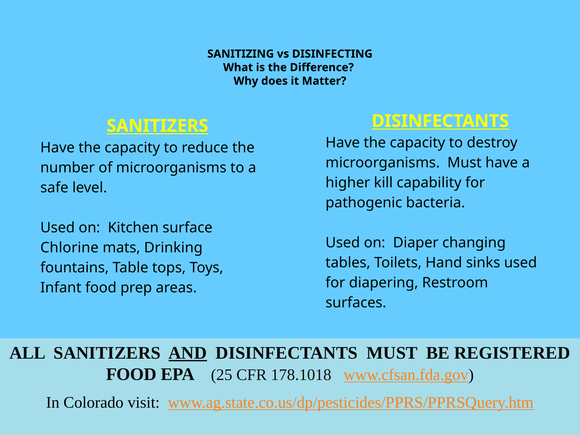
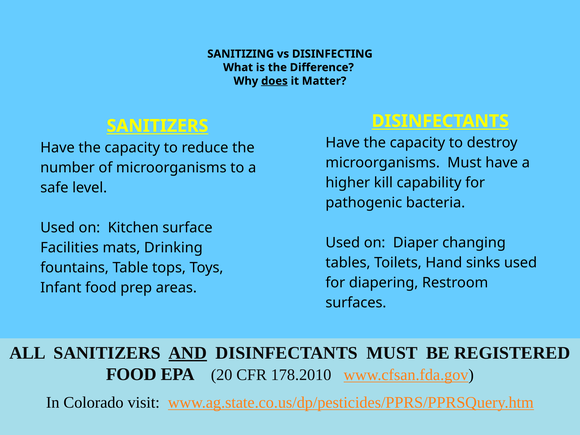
does underline: none -> present
Chlorine: Chlorine -> Facilities
25: 25 -> 20
178.1018: 178.1018 -> 178.2010
